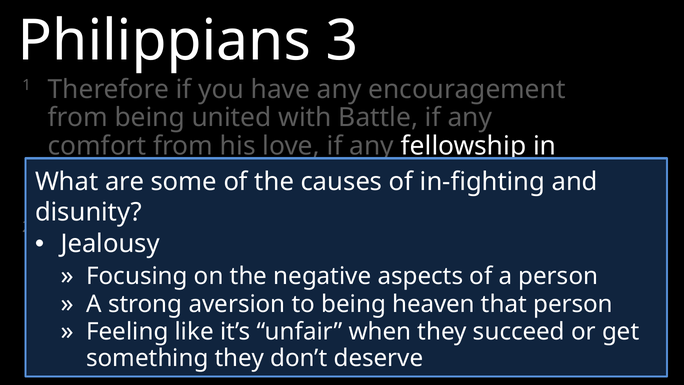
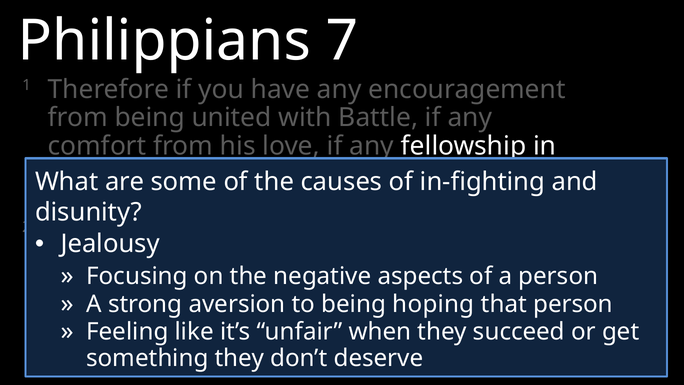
3: 3 -> 7
heaven: heaven -> hoping
